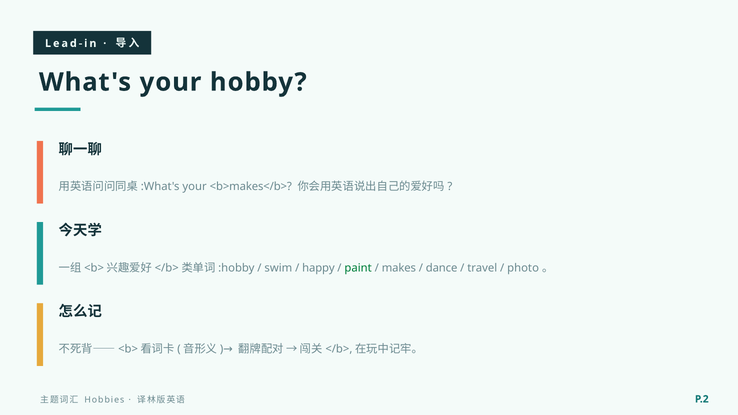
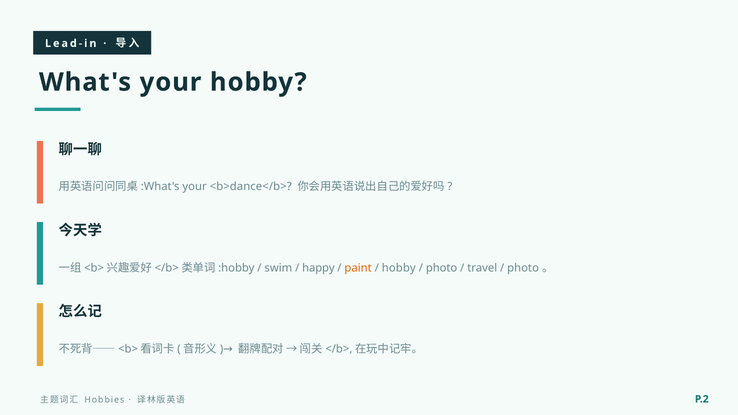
<b>makes</b>: <b>makes</b> -> <b>dance</b>
paint colour: green -> orange
makes at (399, 268): makes -> hobby
dance at (442, 268): dance -> photo
